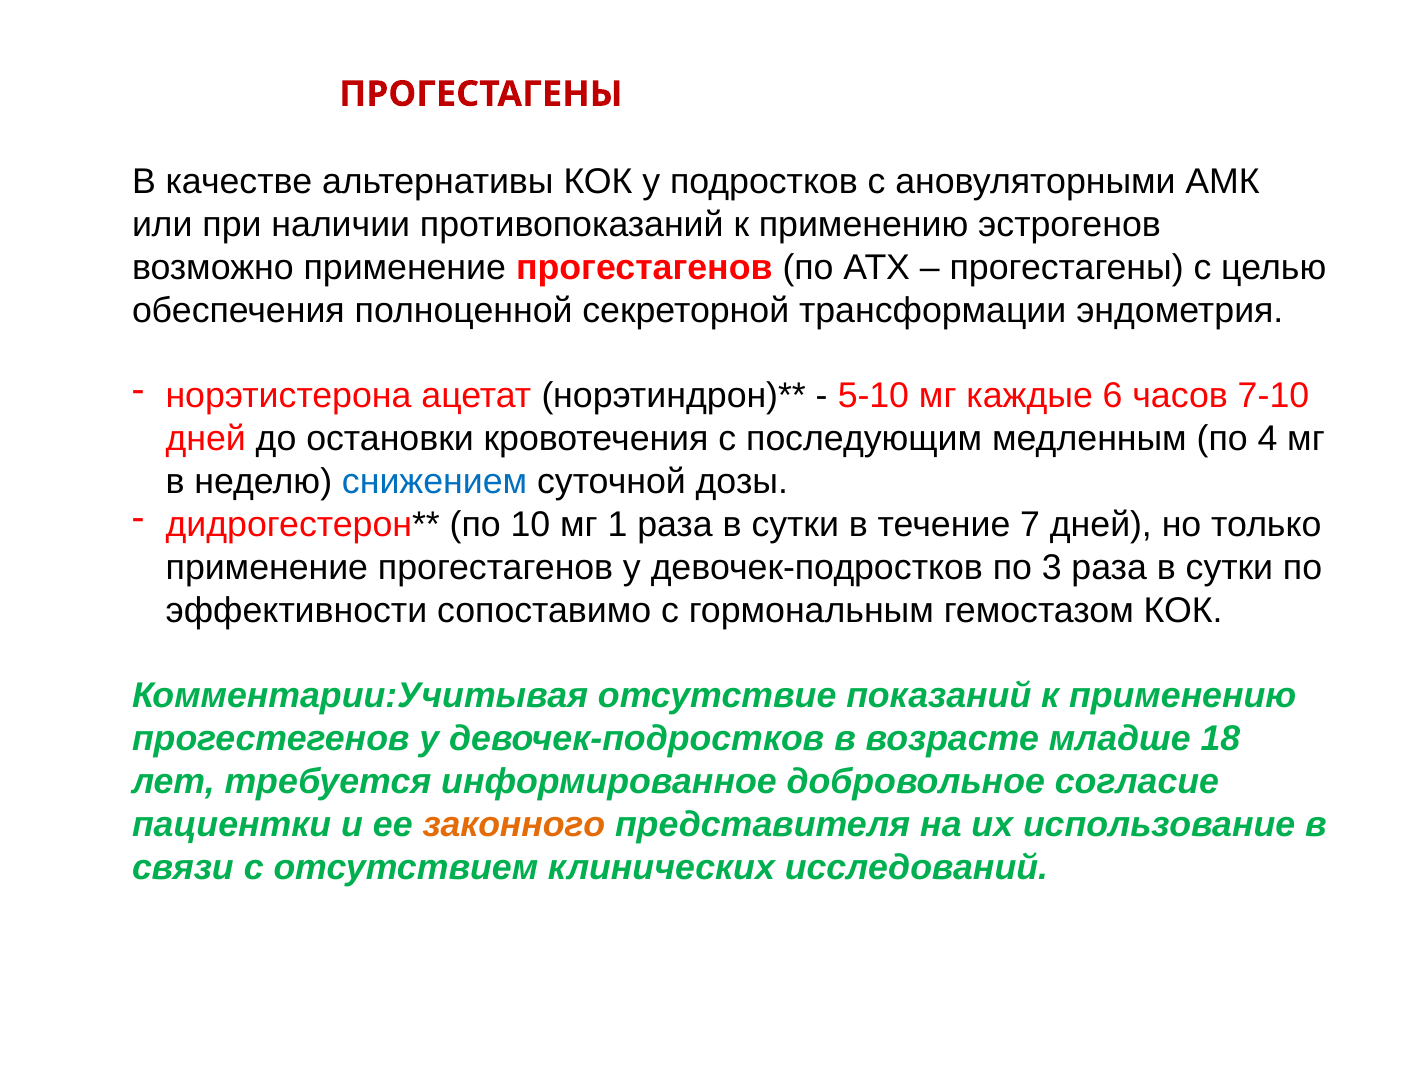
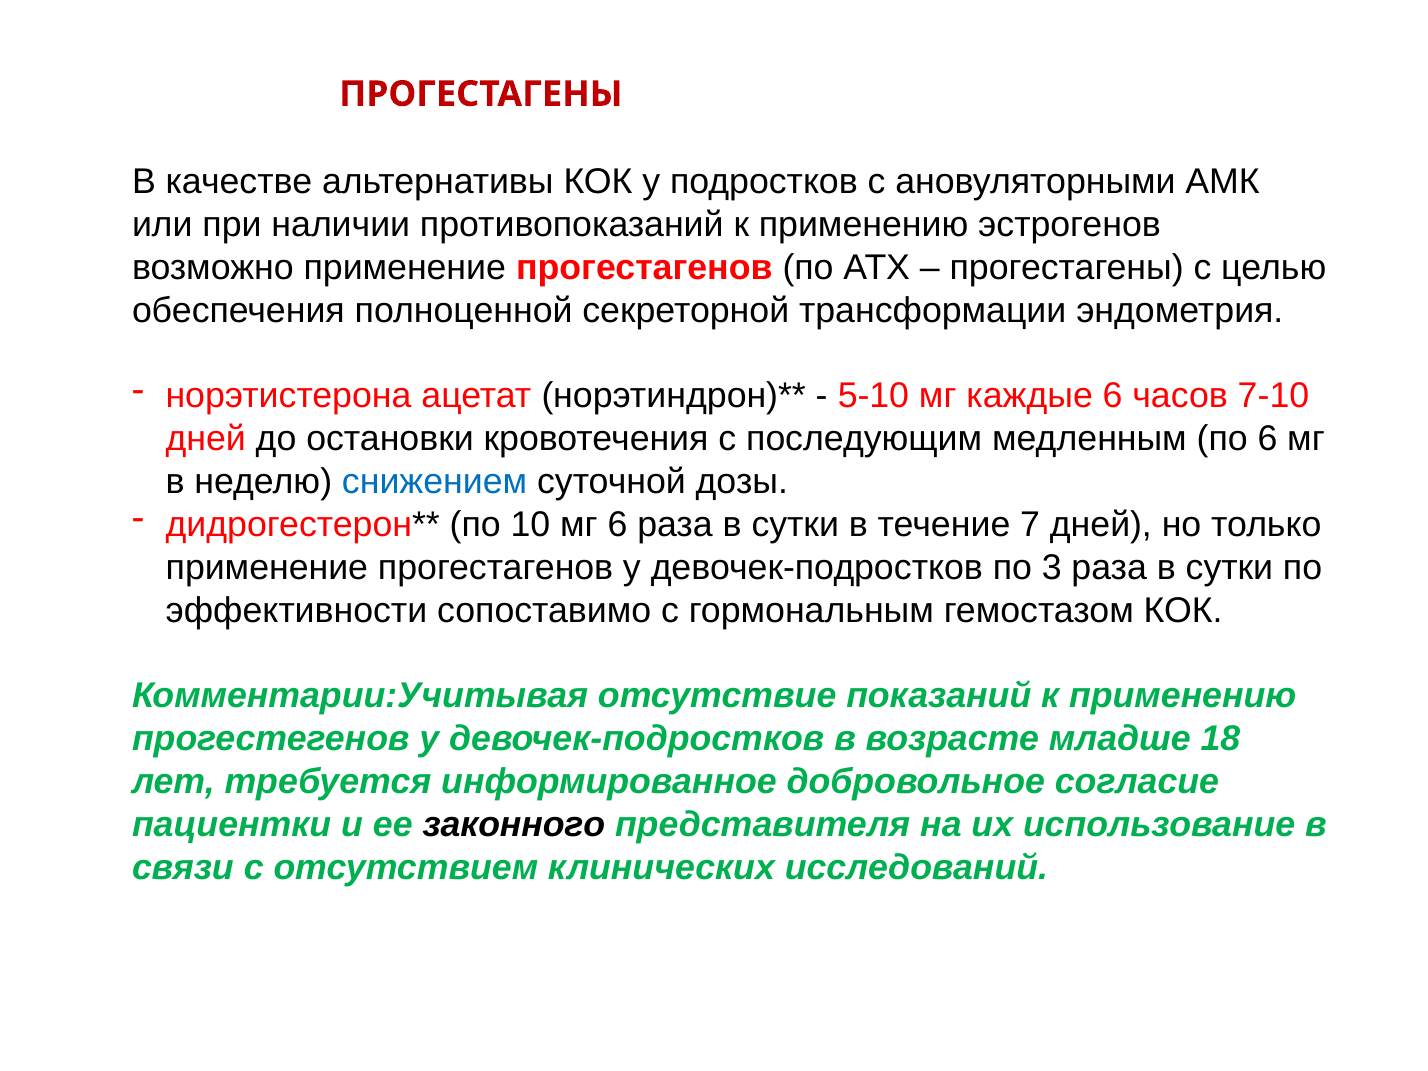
по 4: 4 -> 6
мг 1: 1 -> 6
законного colour: orange -> black
